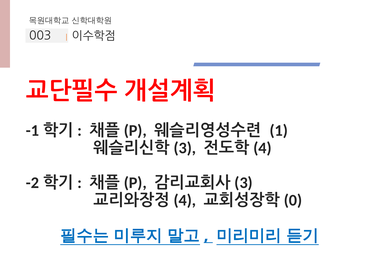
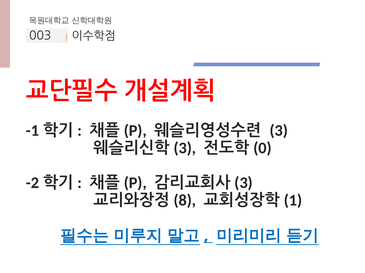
1 at (279, 131): 1 -> 3
4 at (262, 148): 4 -> 0
4 at (185, 201): 4 -> 8
0: 0 -> 1
